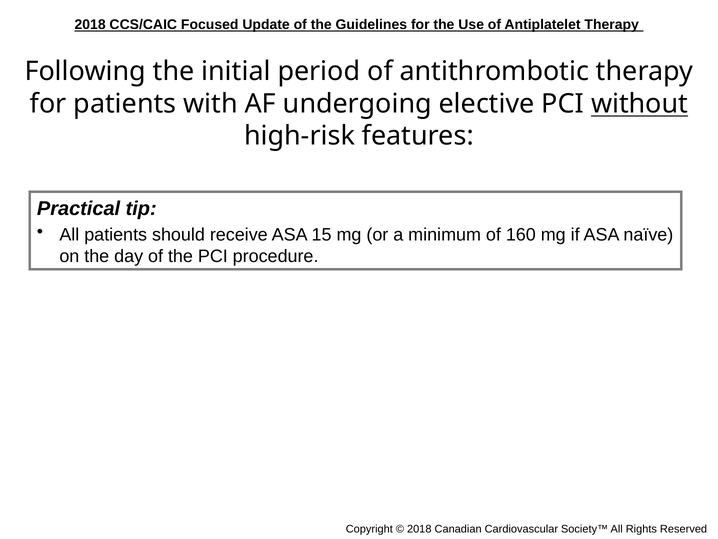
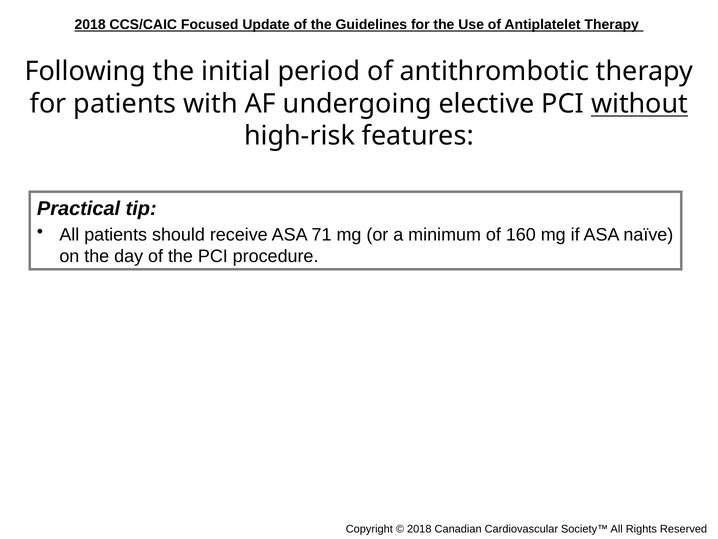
15: 15 -> 71
